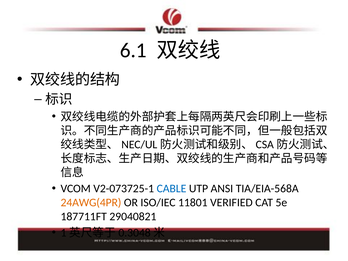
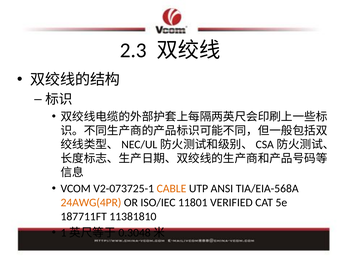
6.1: 6.1 -> 2.3
CABLE colour: blue -> orange
29040821: 29040821 -> 11381810
